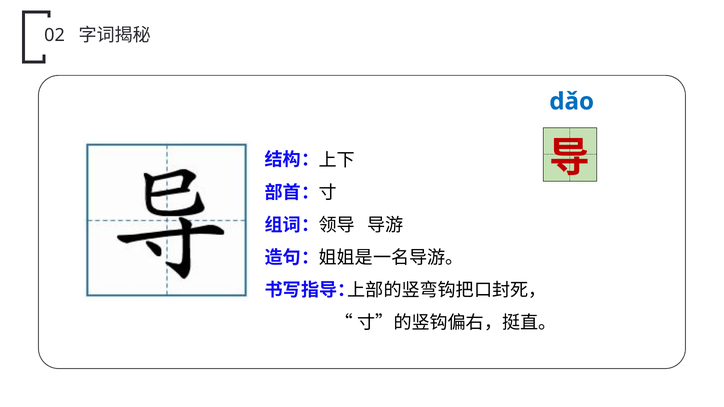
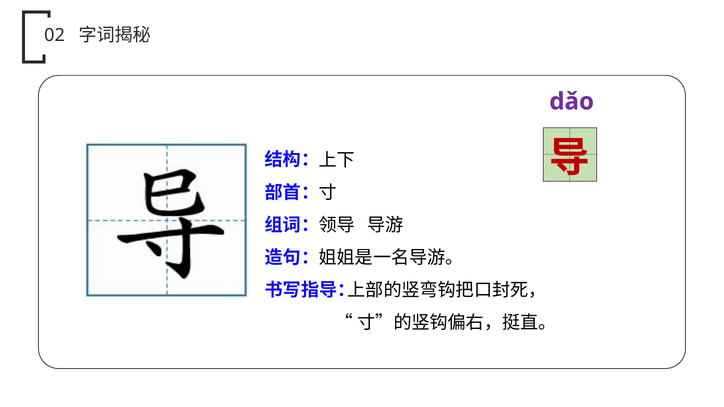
dǎo colour: blue -> purple
